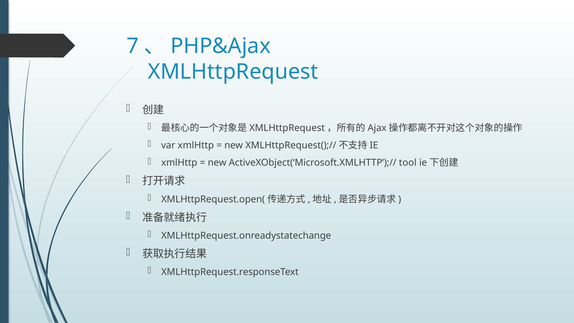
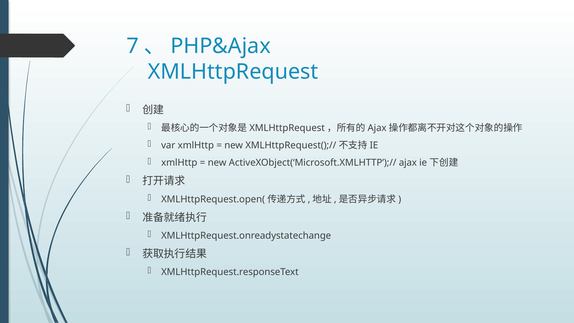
tool: tool -> ajax
